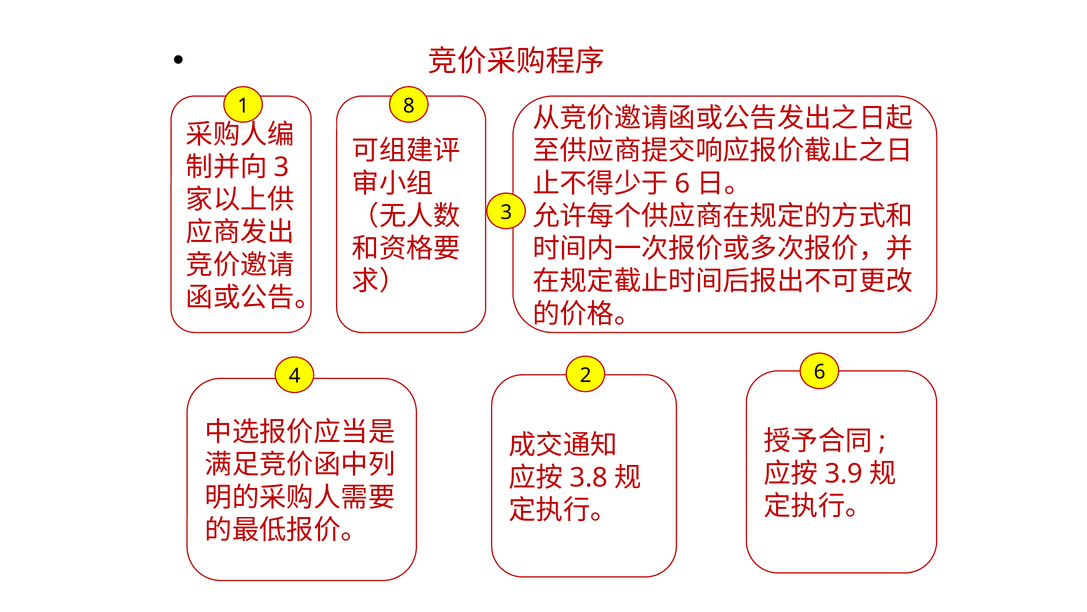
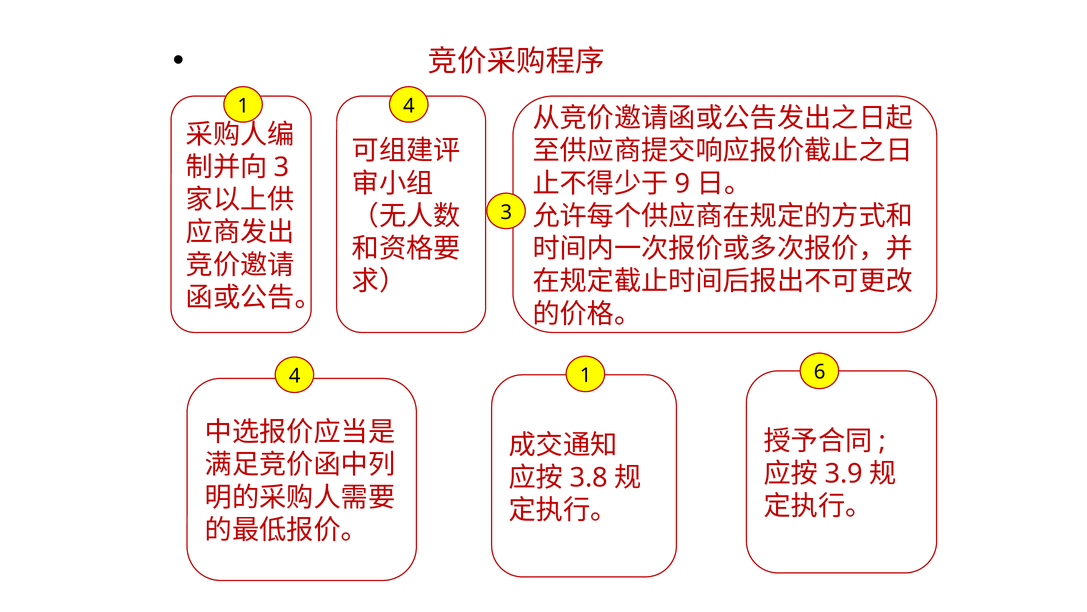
1 8: 8 -> 4
6 at (683, 183): 6 -> 9
4 2: 2 -> 1
